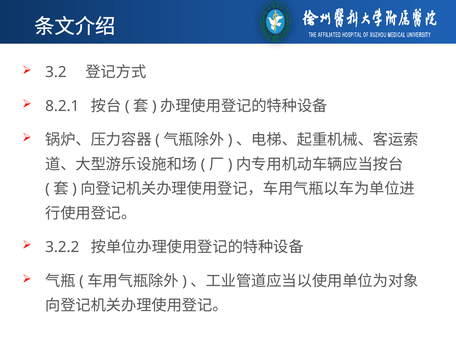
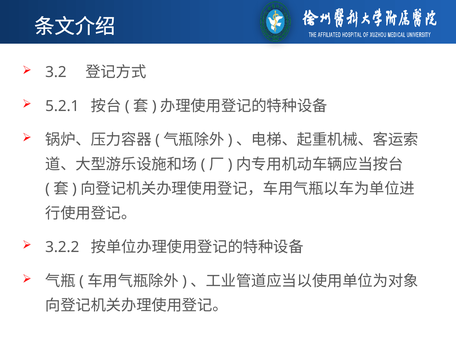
8.2.1: 8.2.1 -> 5.2.1
